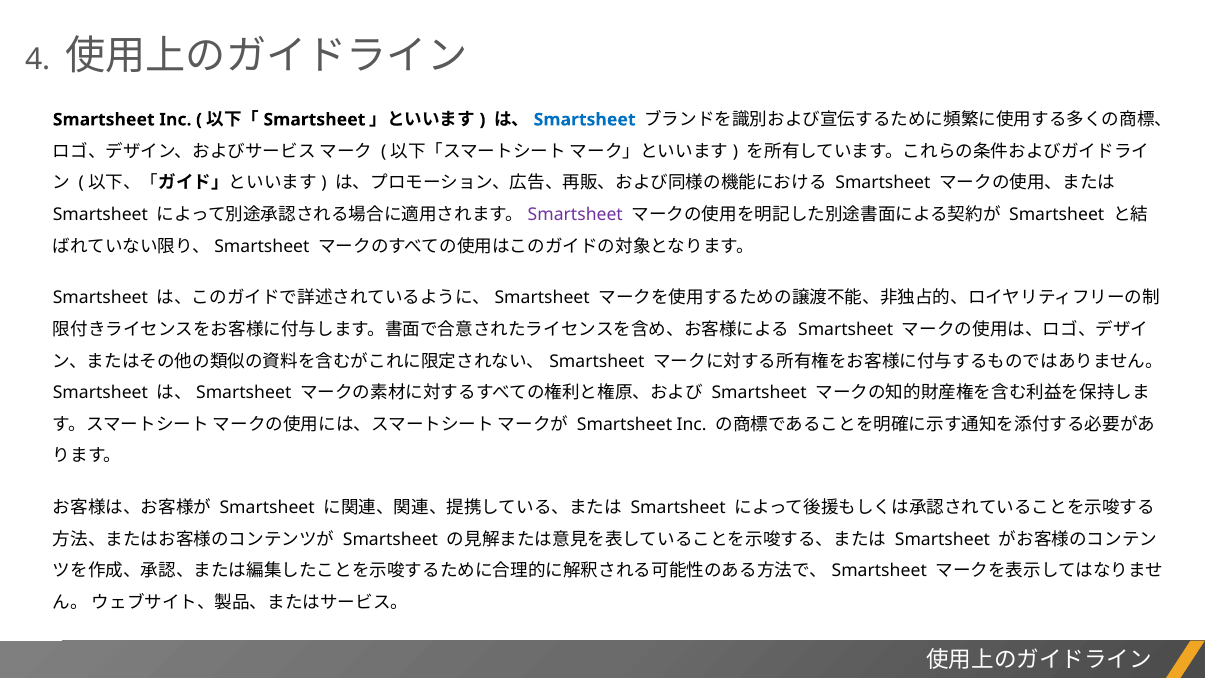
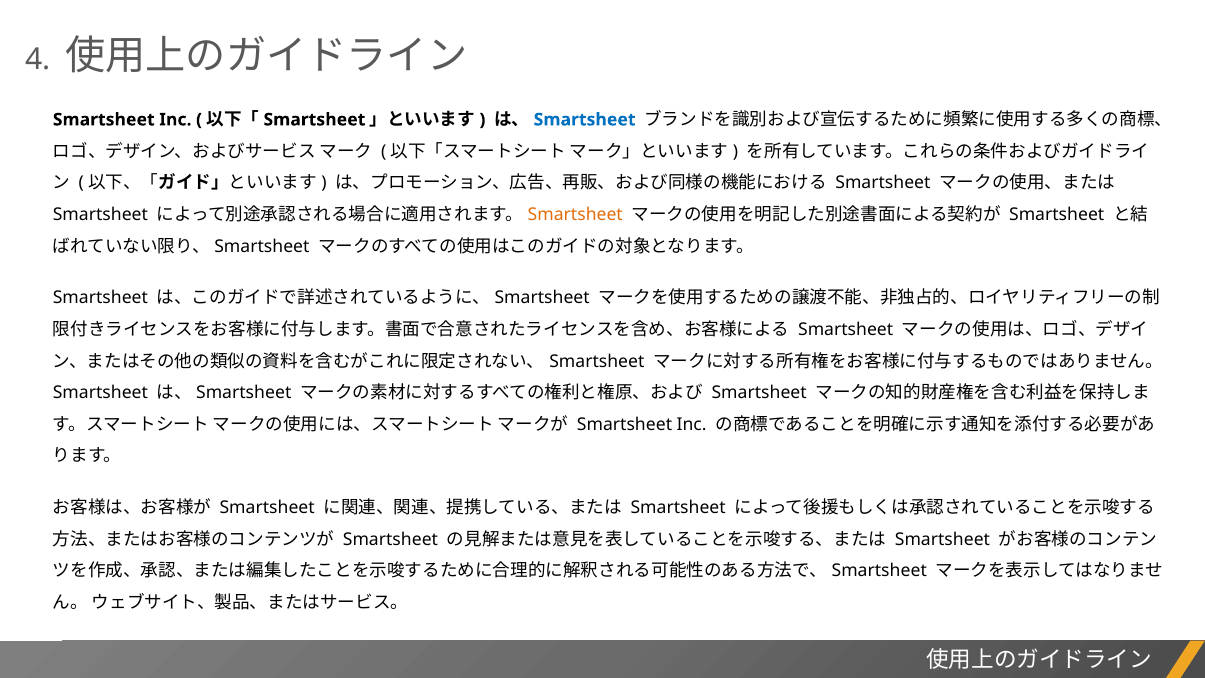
Smartsheet at (575, 215) colour: purple -> orange
